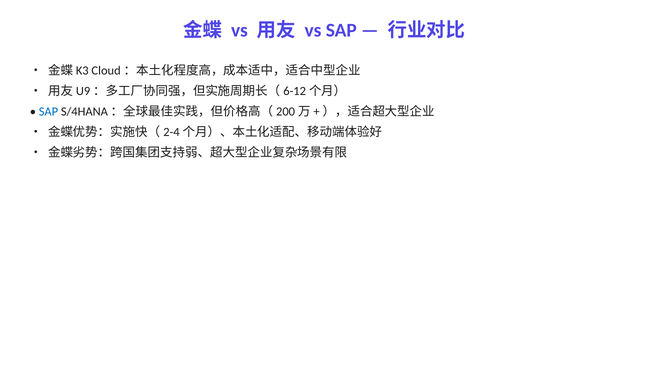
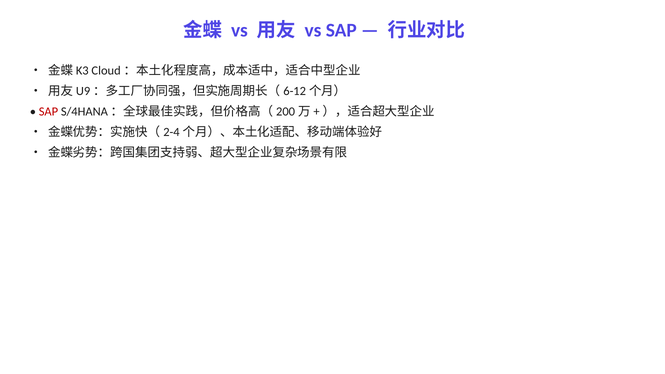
SAP at (48, 112) colour: blue -> red
